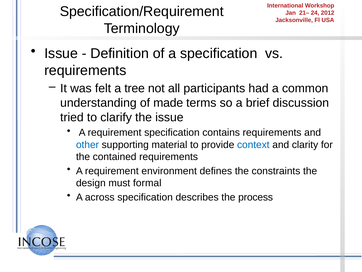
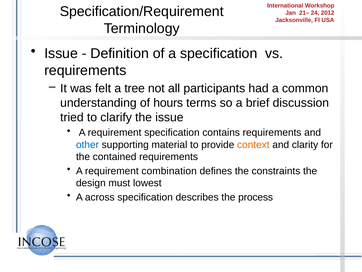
made: made -> hours
context colour: blue -> orange
environment: environment -> combination
formal: formal -> lowest
